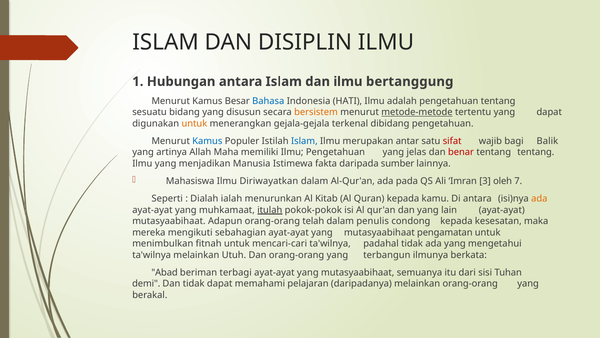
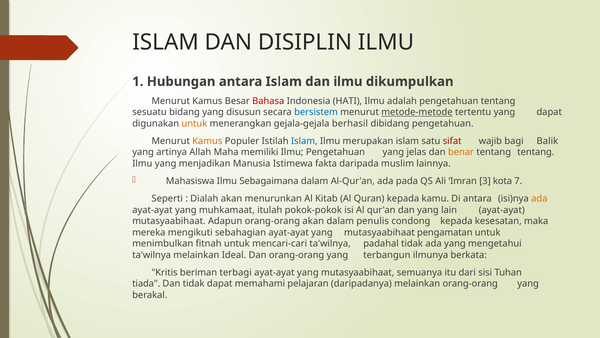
bertanggung: bertanggung -> dikumpulkan
Bahasa colour: blue -> red
bersistem colour: orange -> blue
terkenal: terkenal -> berhasil
Kamus at (207, 141) colour: blue -> orange
merupakan antar: antar -> islam
benar colour: red -> orange
sumber: sumber -> muslim
Diriwayatkan: Diriwayatkan -> Sebagaimana
oleh: oleh -> kota
Dialah ialah: ialah -> akan
itulah underline: present -> none
orang-orang telah: telah -> akan
Utuh: Utuh -> Ideal
Abad: Abad -> Kritis
demi: demi -> tiada
